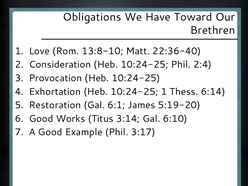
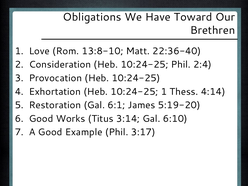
6:14: 6:14 -> 4:14
